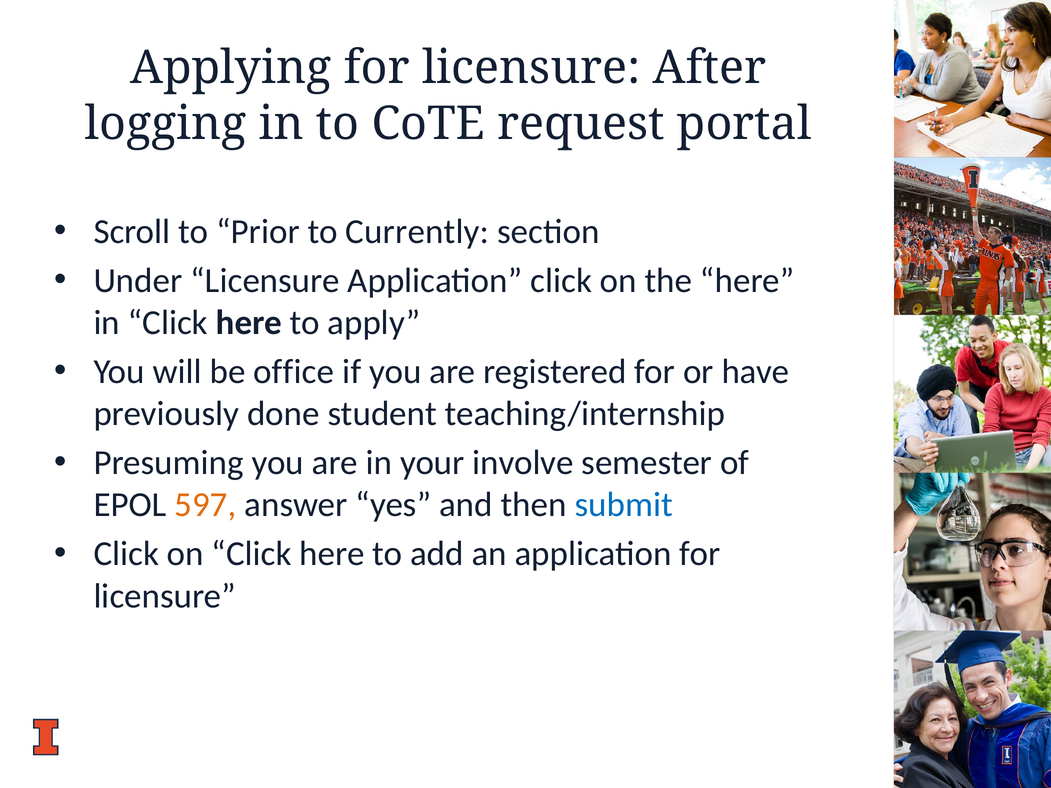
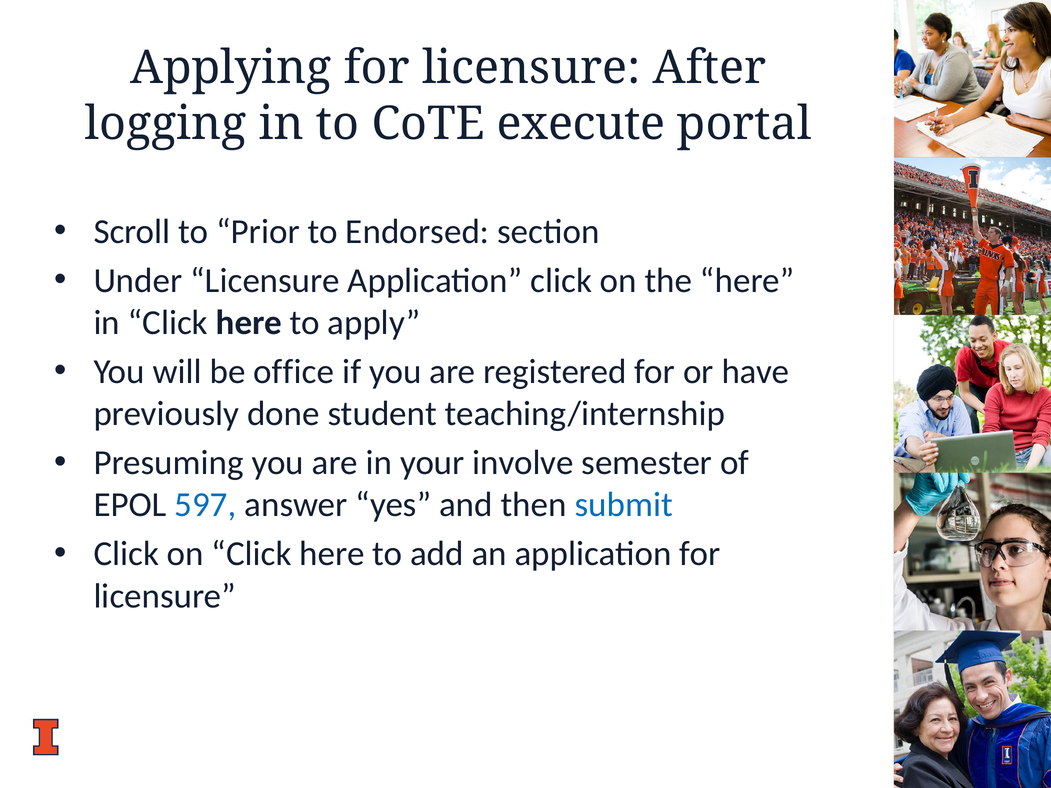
request: request -> execute
Currently: Currently -> Endorsed
597 colour: orange -> blue
